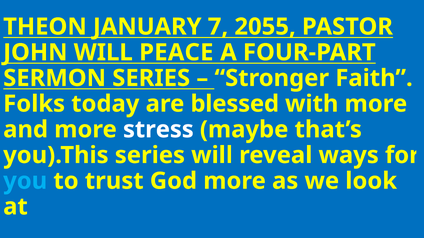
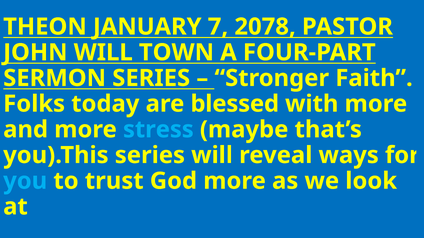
2055: 2055 -> 2078
PEACE: PEACE -> TOWN
stress colour: white -> light blue
